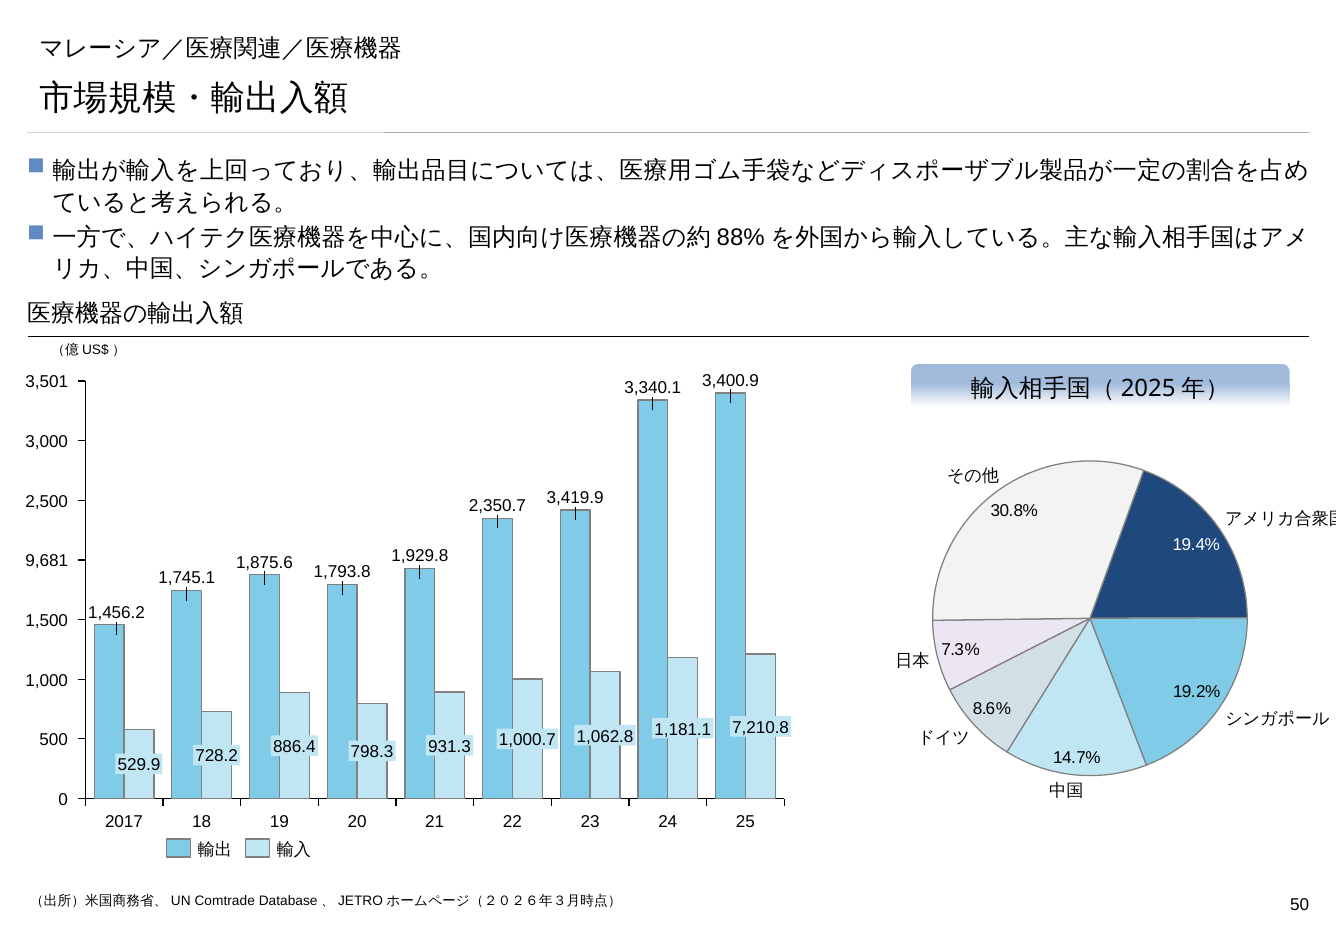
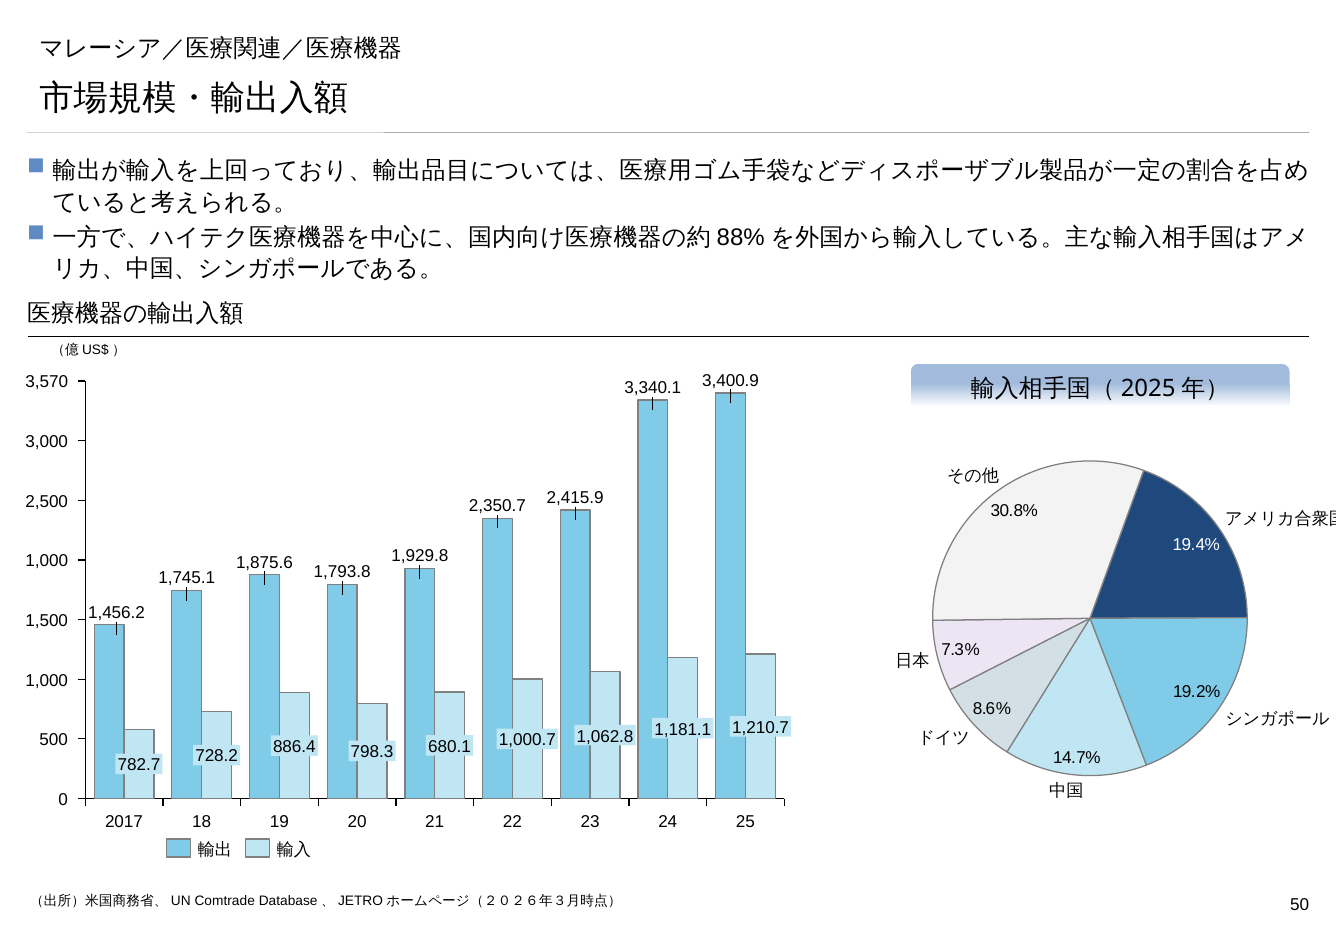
3,501: 3,501 -> 3,570
3,419.9: 3,419.9 -> 2,415.9
9,681 at (47, 561): 9,681 -> 1,000
7,210.8: 7,210.8 -> 1,210.7
931.3: 931.3 -> 680.1
529.9: 529.9 -> 782.7
